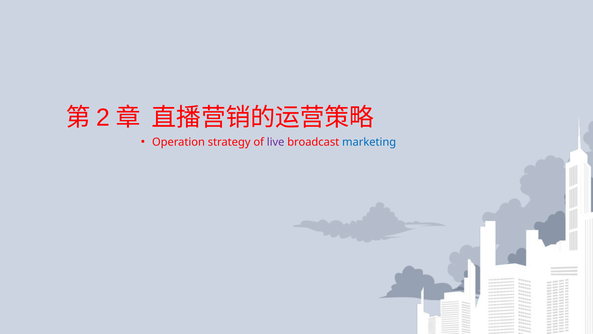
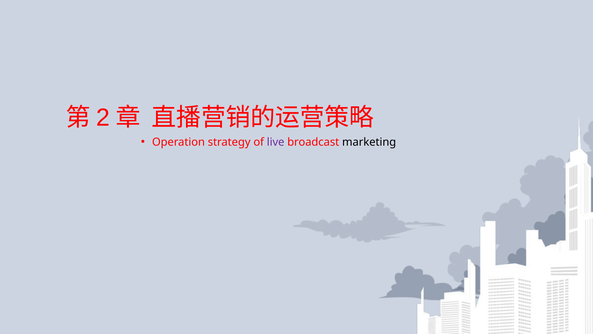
marketing colour: blue -> black
